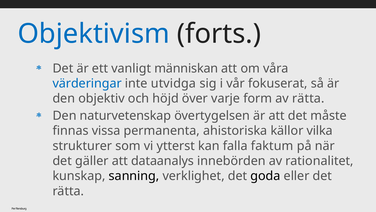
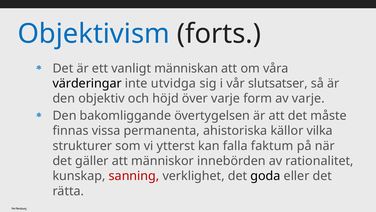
värderingar colour: blue -> black
fokuserat: fokuserat -> slutsatser
av rätta: rätta -> varje
naturvetenskap: naturvetenskap -> bakomliggande
dataanalys: dataanalys -> människor
sanning colour: black -> red
